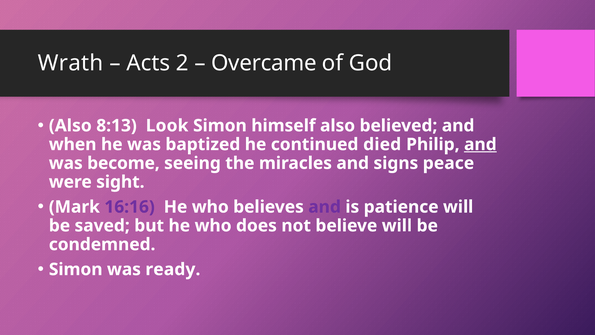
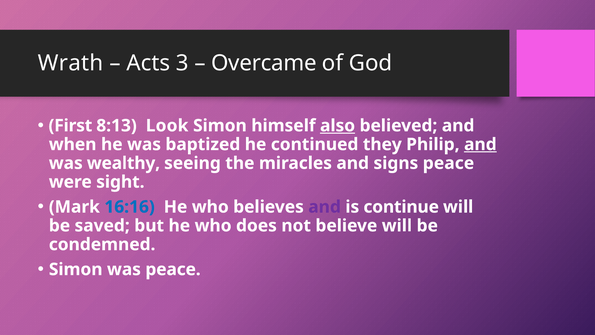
2: 2 -> 3
Also at (70, 126): Also -> First
also at (338, 126) underline: none -> present
died: died -> they
become: become -> wealthy
16:16 colour: purple -> blue
patience: patience -> continue
was ready: ready -> peace
